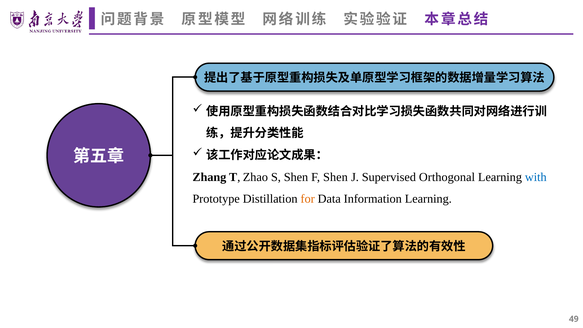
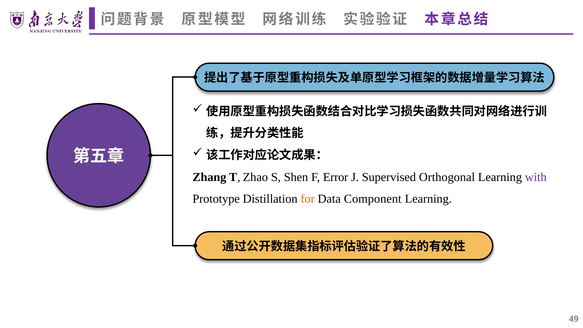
F Shen: Shen -> Error
with colour: blue -> purple
Information: Information -> Component
